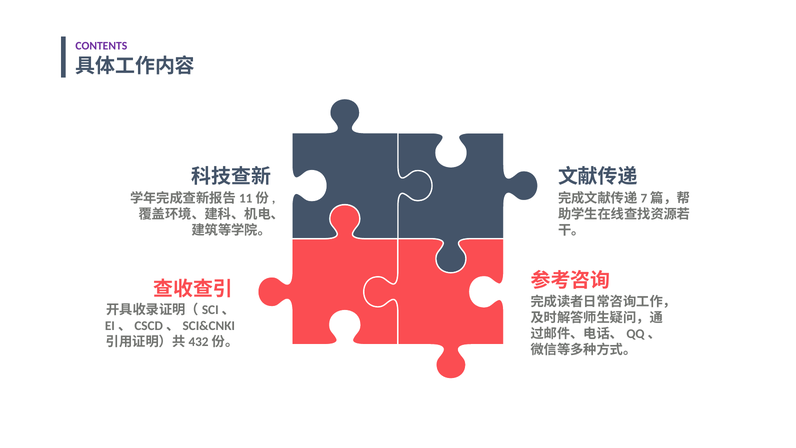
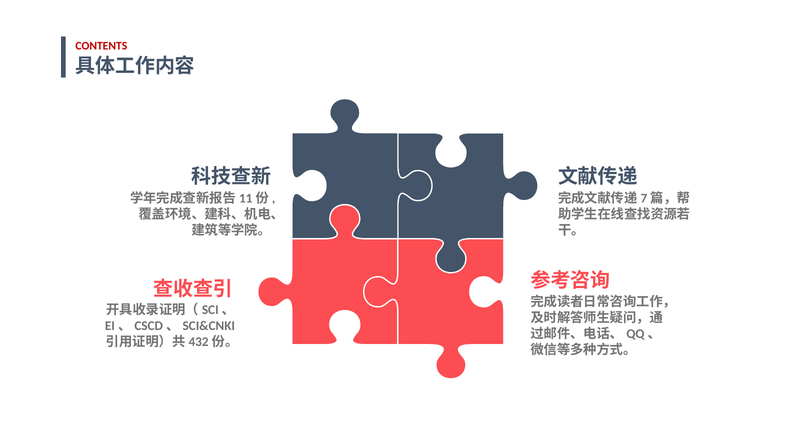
CONTENTS colour: purple -> red
